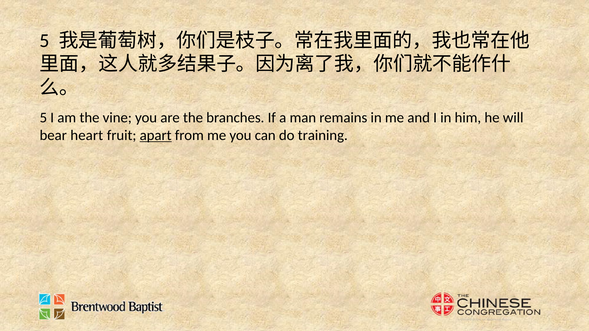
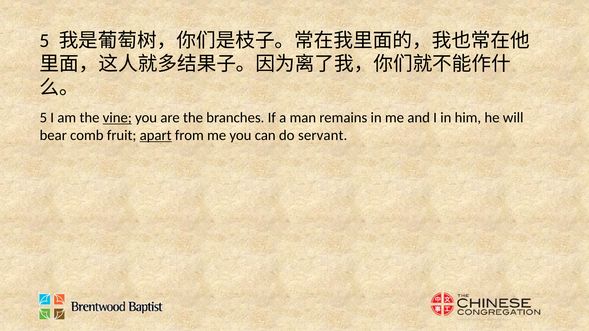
vine underline: none -> present
heart: heart -> comb
training: training -> servant
